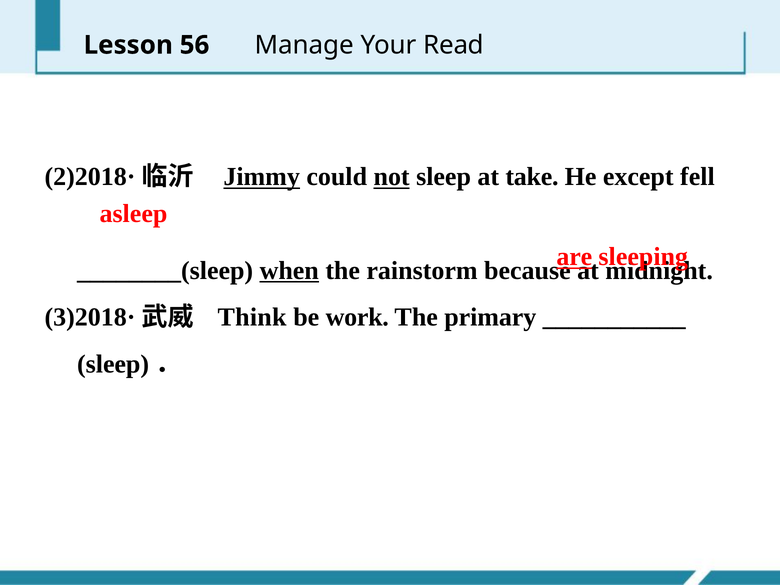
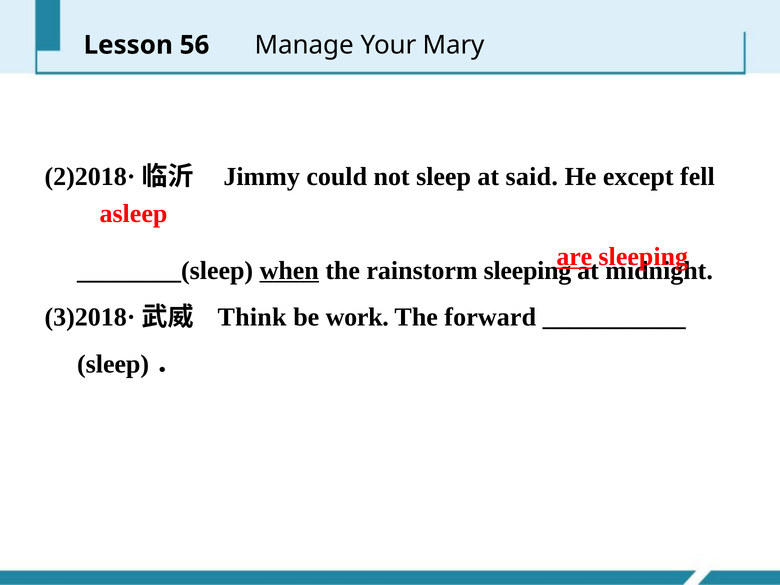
Read: Read -> Mary
Jimmy underline: present -> none
not underline: present -> none
take: take -> said
rainstorm because: because -> sleeping
primary: primary -> forward
